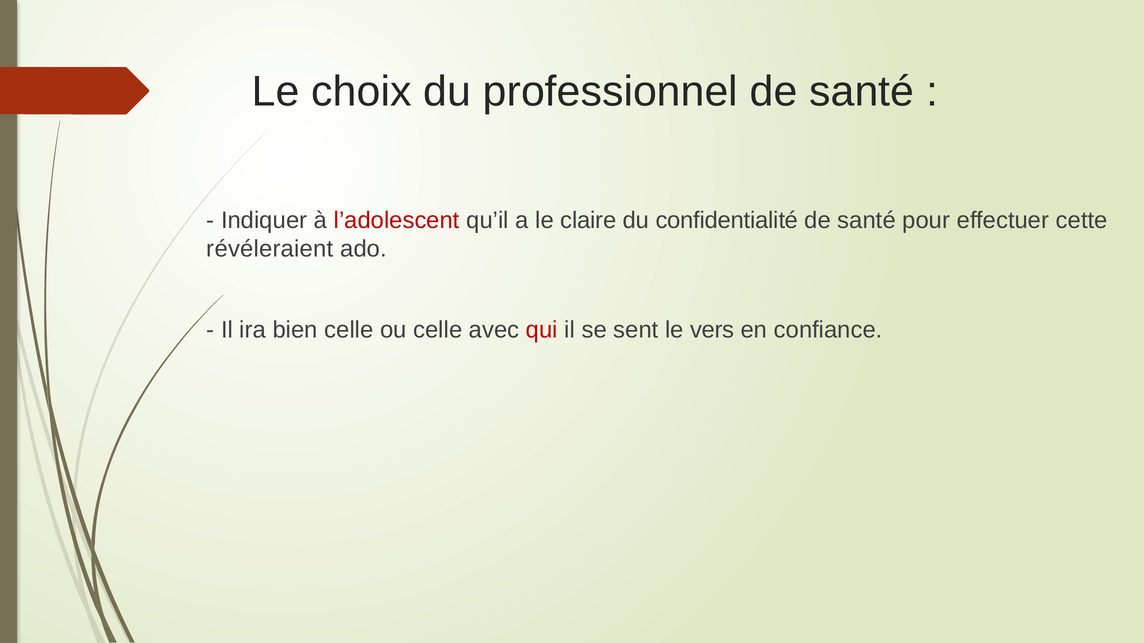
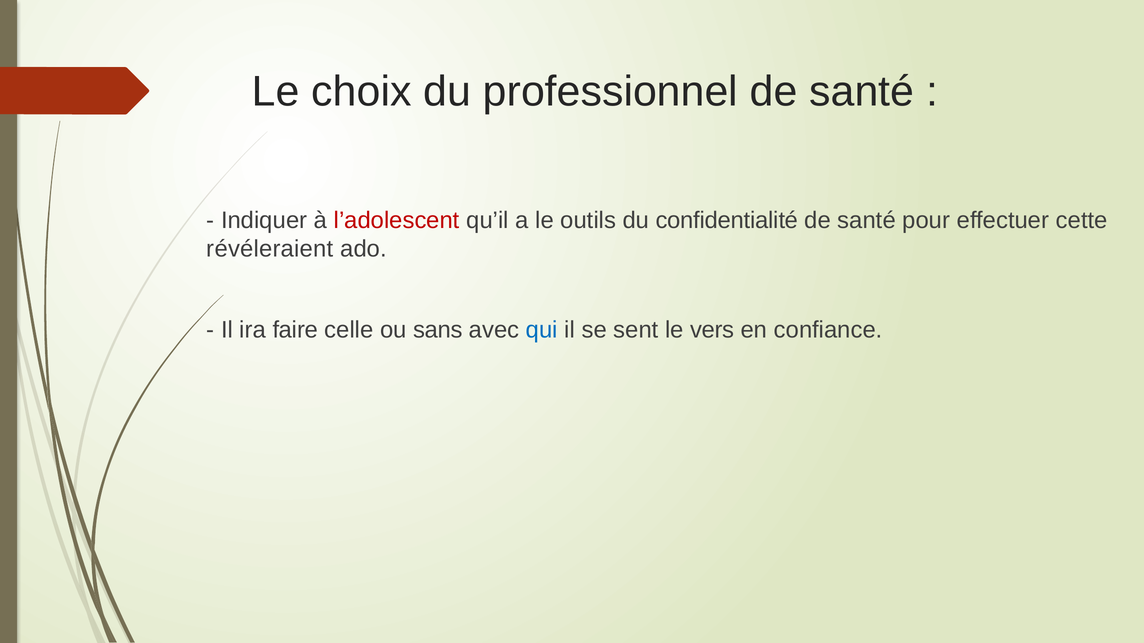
claire: claire -> outils
bien: bien -> faire
ou celle: celle -> sans
qui colour: red -> blue
